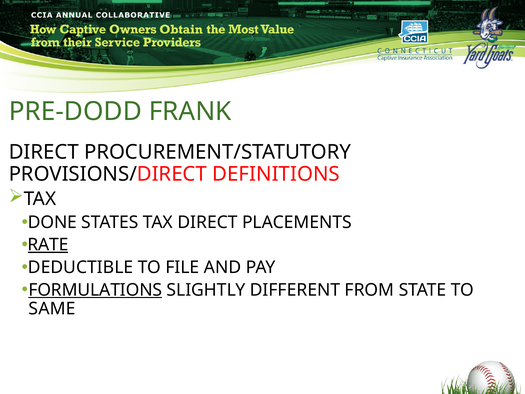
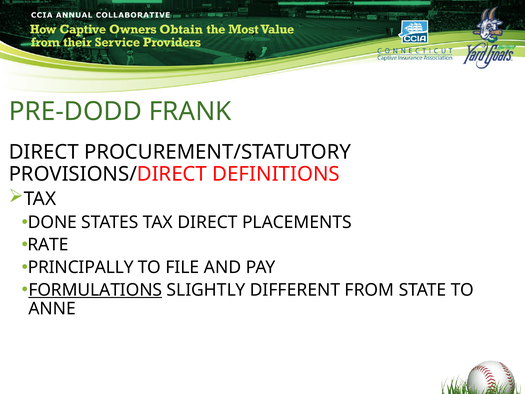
RATE underline: present -> none
DEDUCTIBLE: DEDUCTIBLE -> PRINCIPALLY
SAME: SAME -> ANNE
